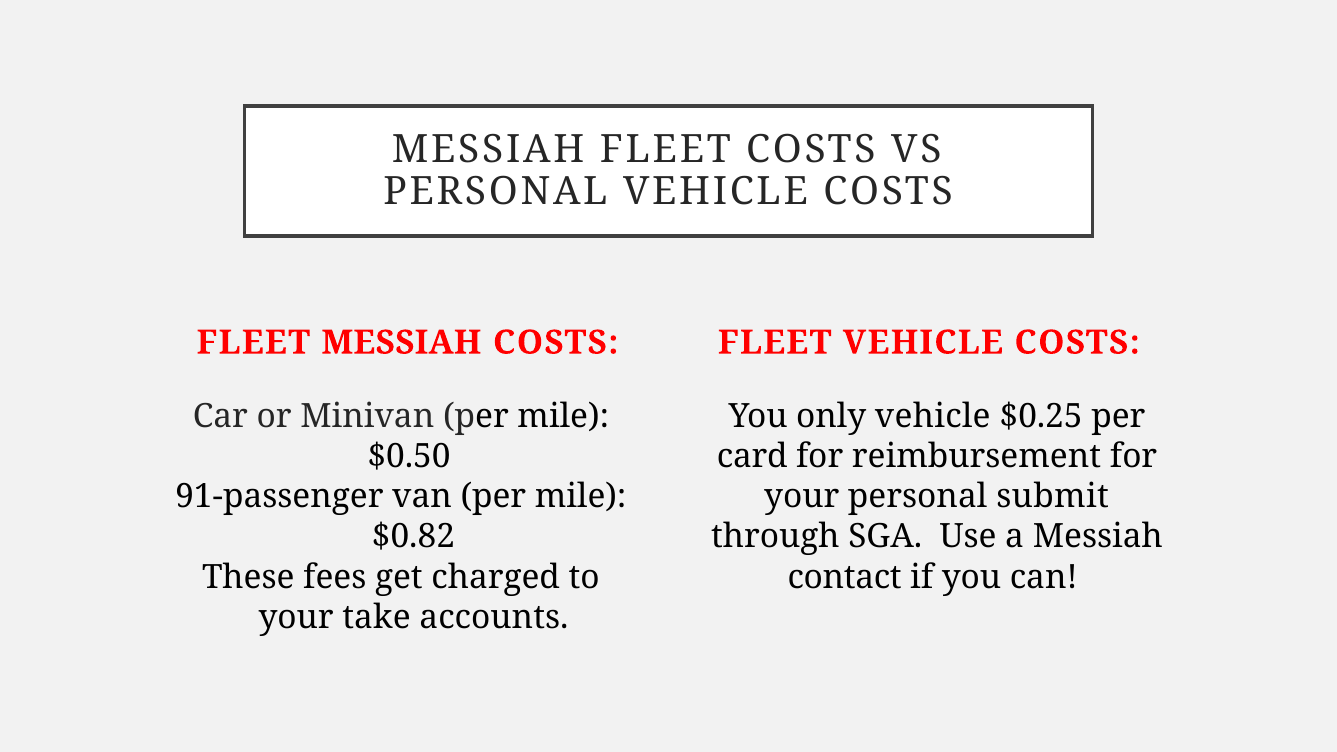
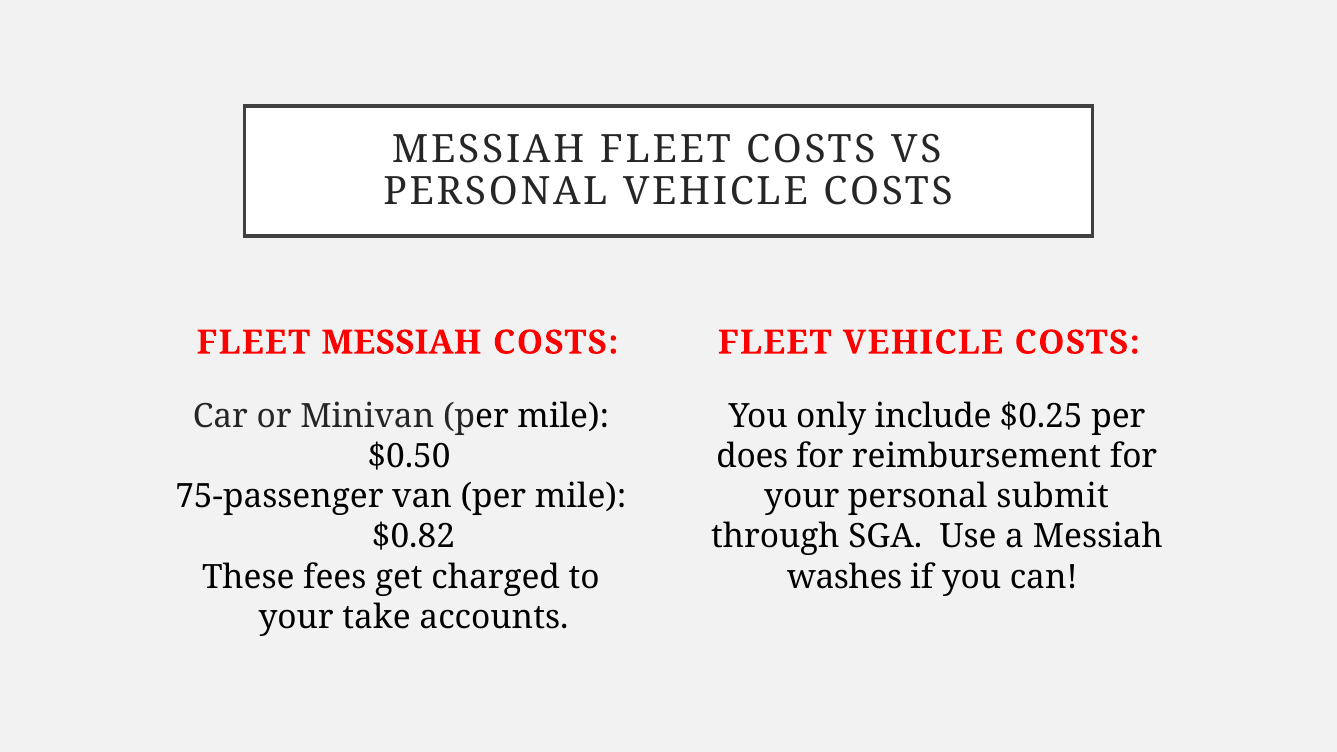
only vehicle: vehicle -> include
card: card -> does
91-passenger: 91-passenger -> 75-passenger
contact: contact -> washes
